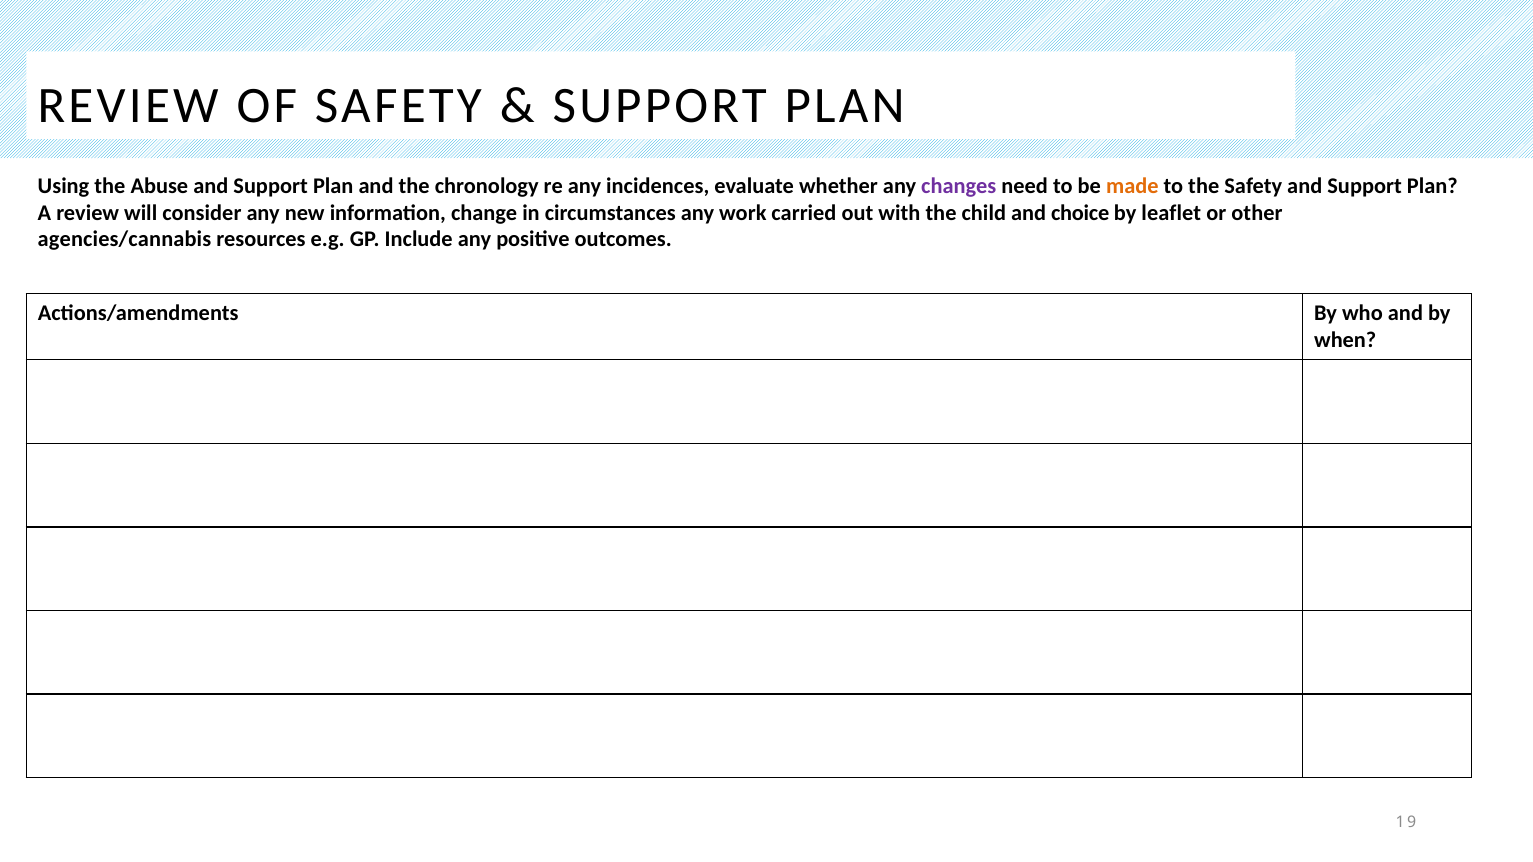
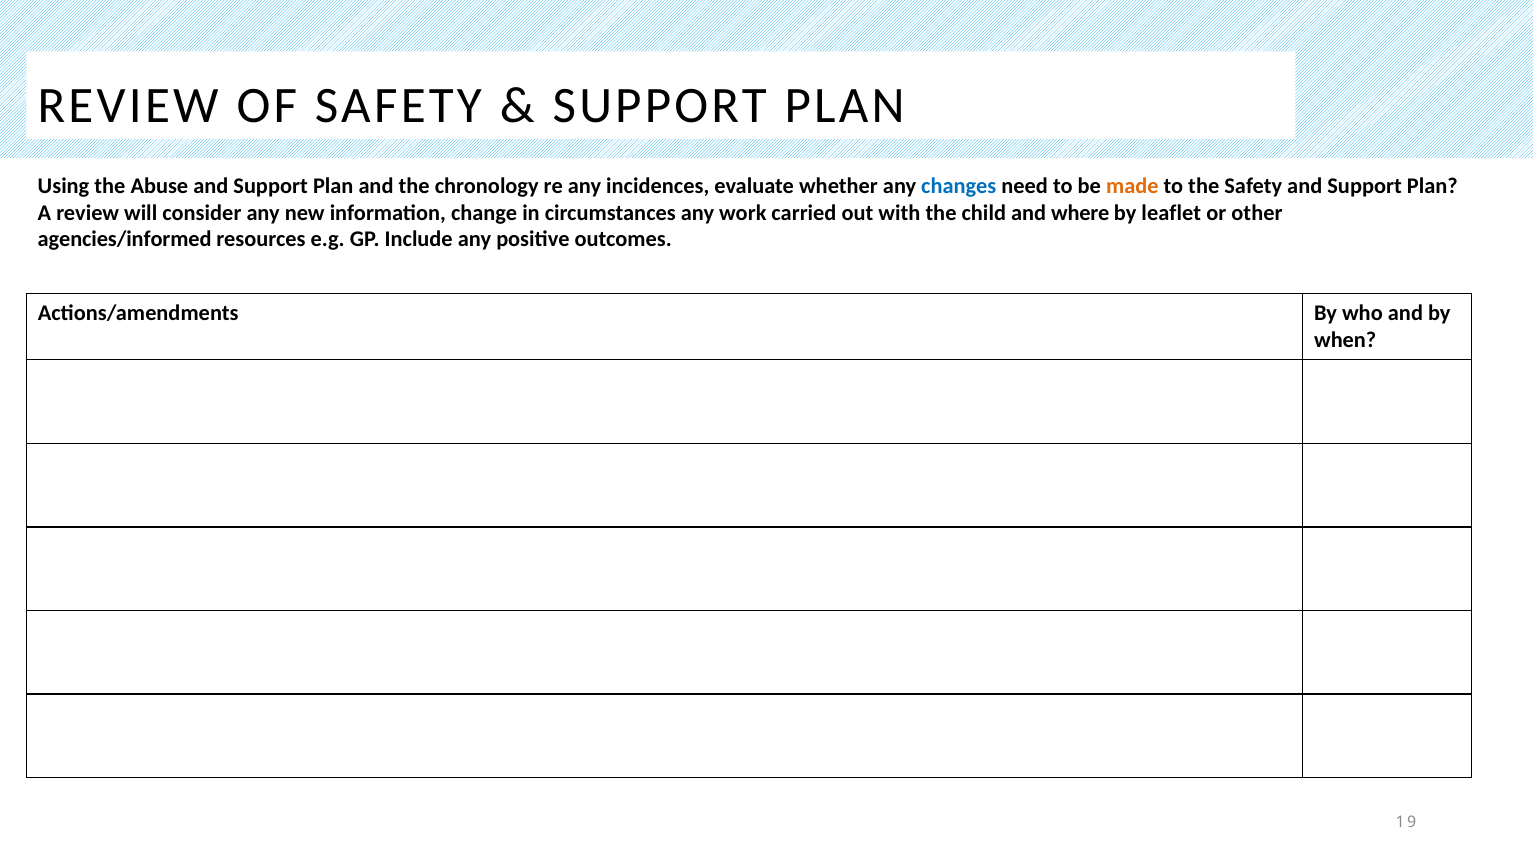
changes colour: purple -> blue
choice: choice -> where
agencies/cannabis: agencies/cannabis -> agencies/informed
